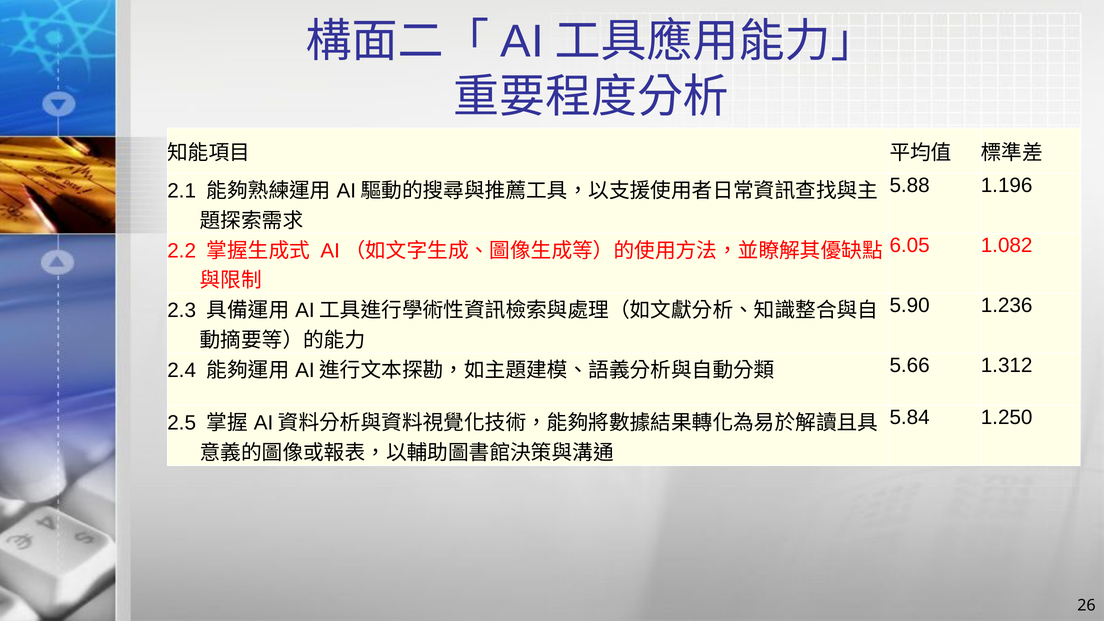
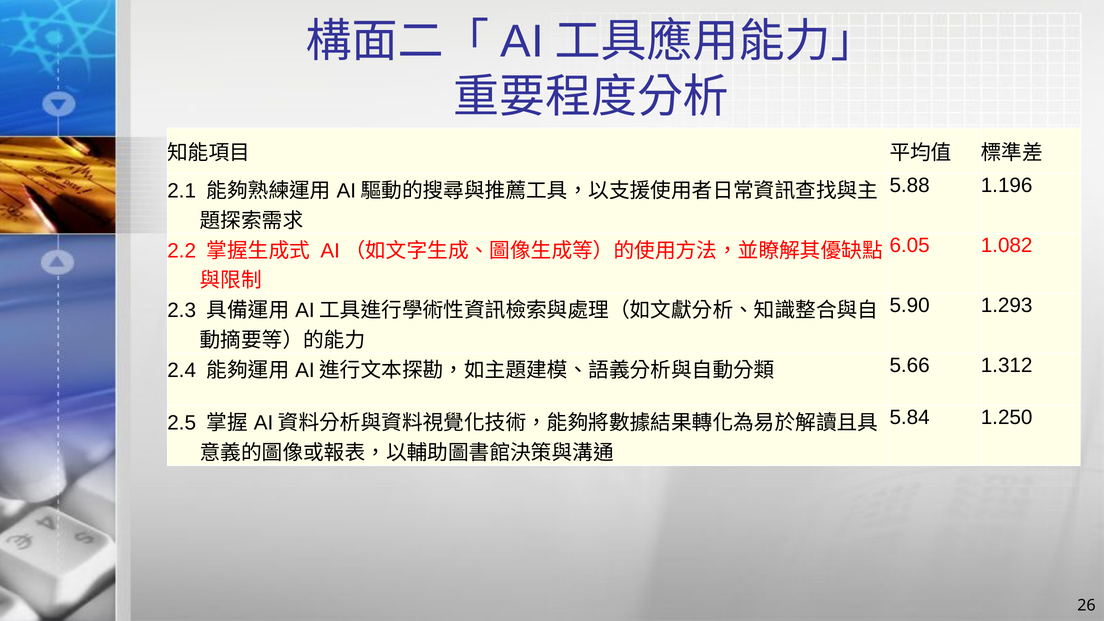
1.236: 1.236 -> 1.293
